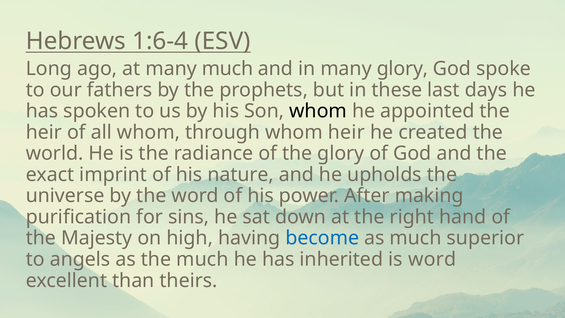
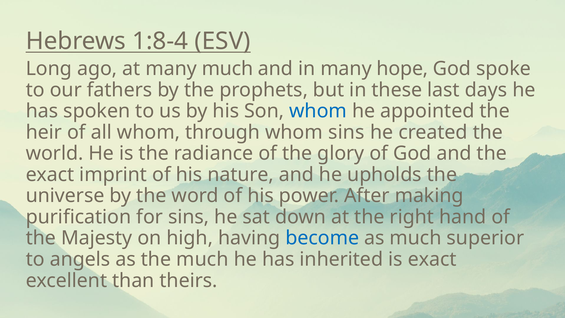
1:6-4: 1:6-4 -> 1:8-4
many glory: glory -> hope
whom at (318, 111) colour: black -> blue
whom heir: heir -> sins
is word: word -> exact
